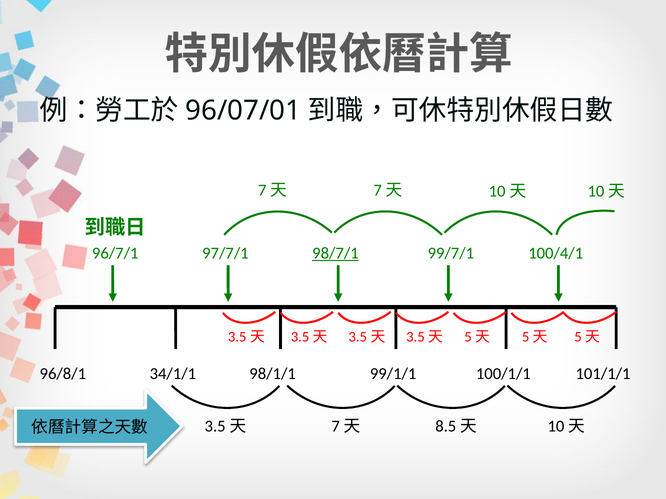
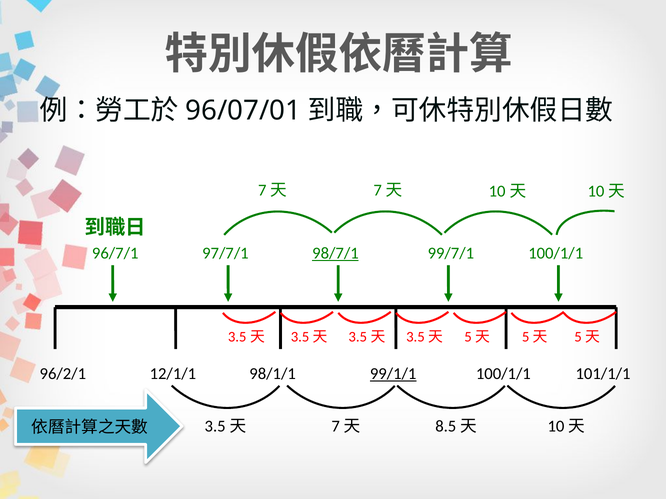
96/7/1 100/4/1: 100/4/1 -> 100/1/1
96/8/1: 96/8/1 -> 96/2/1
34/1/1: 34/1/1 -> 12/1/1
99/1/1 underline: none -> present
